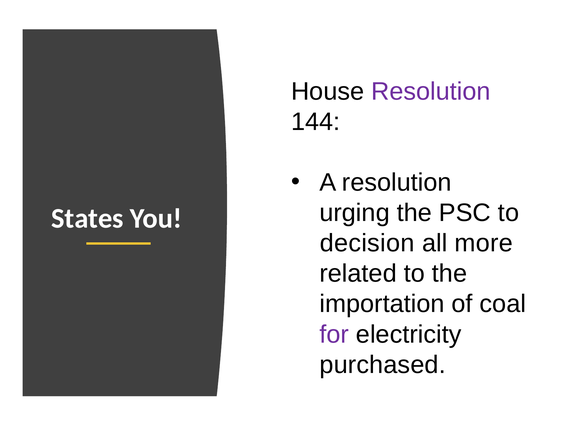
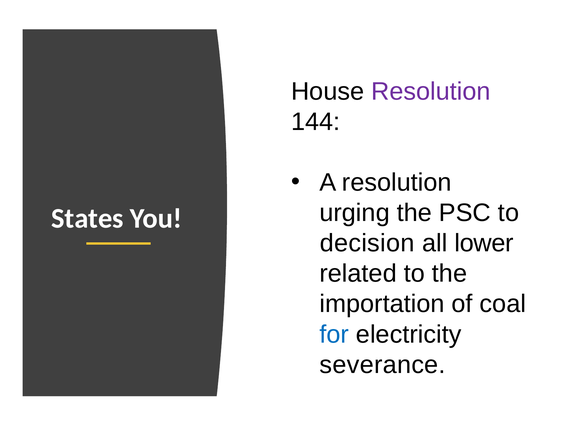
more: more -> lower
for colour: purple -> blue
purchased: purchased -> severance
